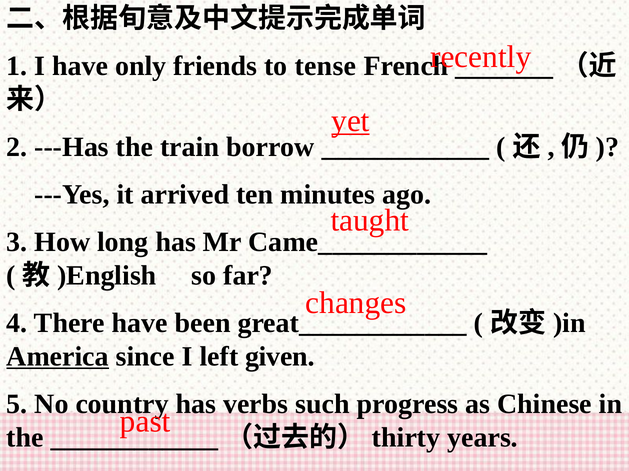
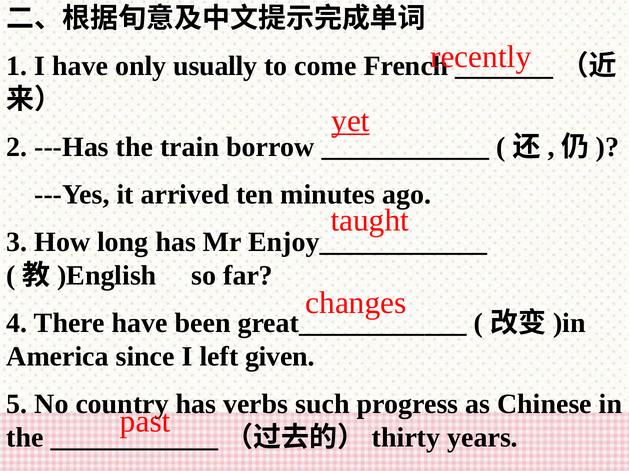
friends: friends -> usually
tense: tense -> come
Came____________: Came____________ -> Enjoy____________
America underline: present -> none
